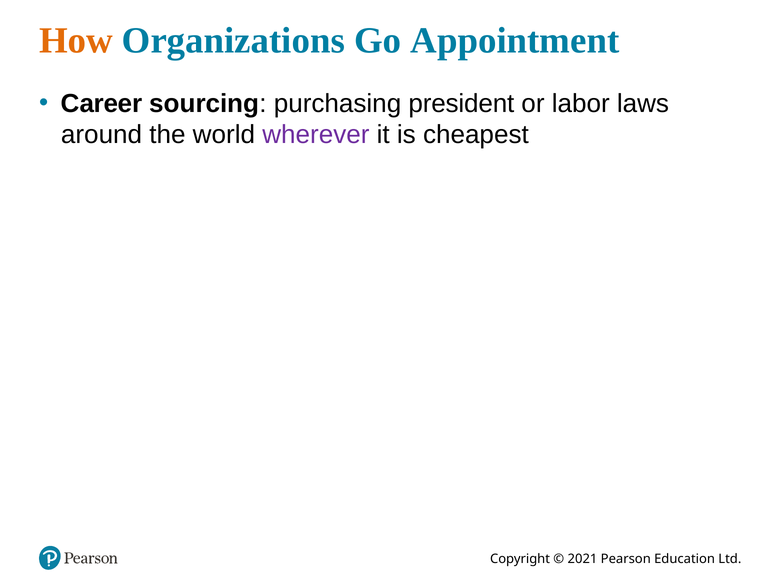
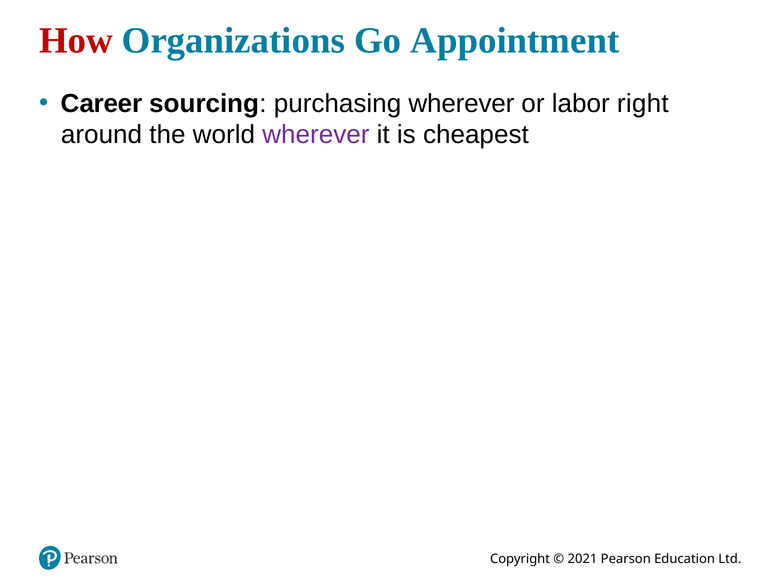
How colour: orange -> red
purchasing president: president -> wherever
laws: laws -> right
